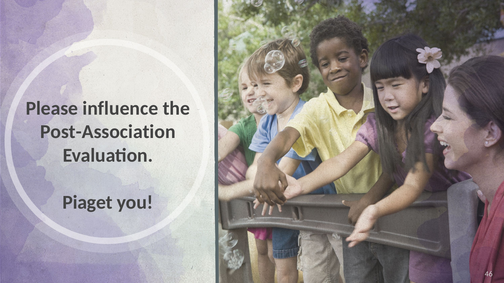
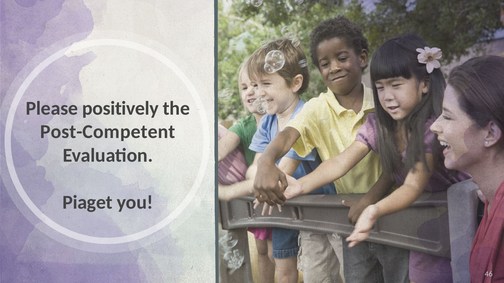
influence: influence -> positively
Post-Association: Post-Association -> Post-Competent
